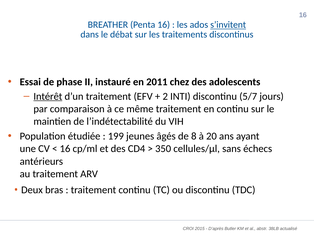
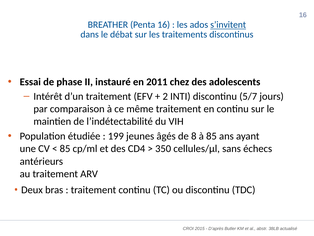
Intérêt underline: present -> none
à 20: 20 -> 85
16 at (65, 148): 16 -> 85
